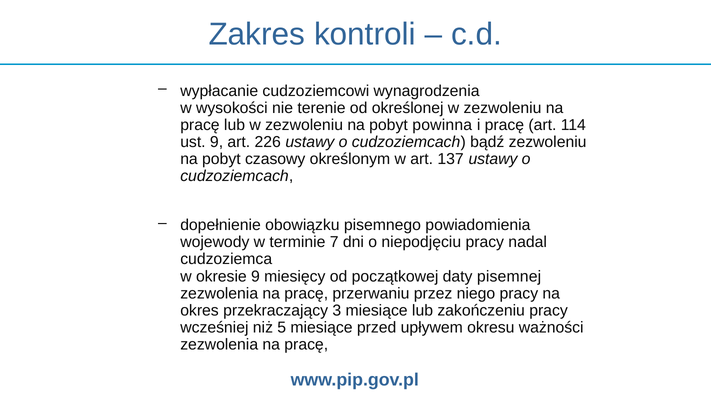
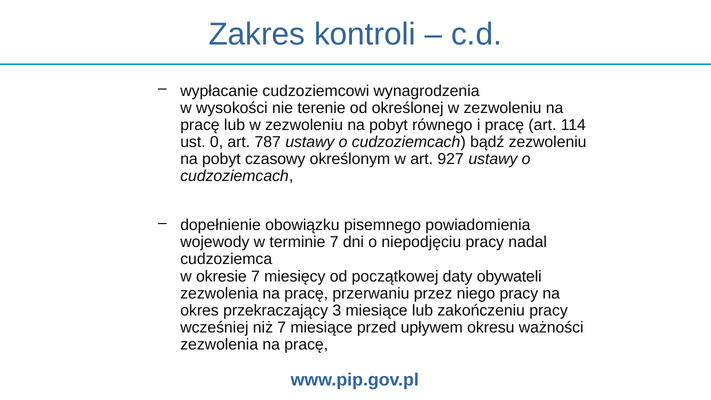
powinna: powinna -> równego
ust 9: 9 -> 0
226: 226 -> 787
137: 137 -> 927
okresie 9: 9 -> 7
pisemnej: pisemnej -> obywateli
niż 5: 5 -> 7
